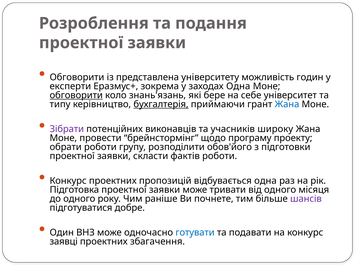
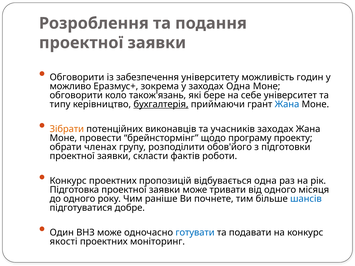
представлена: представлена -> забезпечення
експерти: експерти -> можливо
обговорити at (76, 95) underline: present -> none
знань'язань: знань'язань -> також'язань
Зібрати colour: purple -> orange
учасників широку: широку -> заходах
обрати роботи: роботи -> членах
шансів colour: purple -> blue
заявці: заявці -> якості
збагачення: збагачення -> моніторинг
